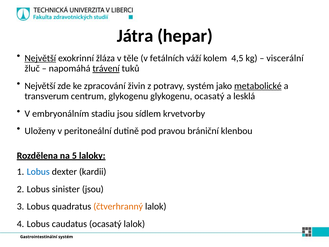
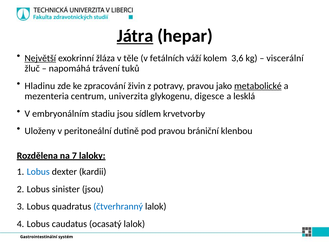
Játra underline: none -> present
4,5: 4,5 -> 3,6
trávení underline: present -> none
Největší at (40, 86): Největší -> Hladinu
potravy systém: systém -> pravou
transverum: transverum -> mezenteria
centrum glykogenu: glykogenu -> univerzita
glykogenu ocasatý: ocasatý -> digesce
5: 5 -> 7
čtverhranný colour: orange -> blue
